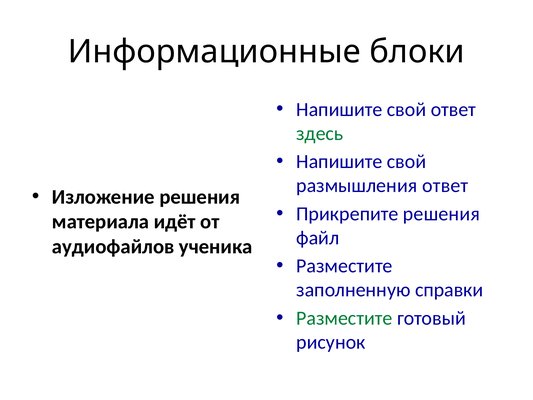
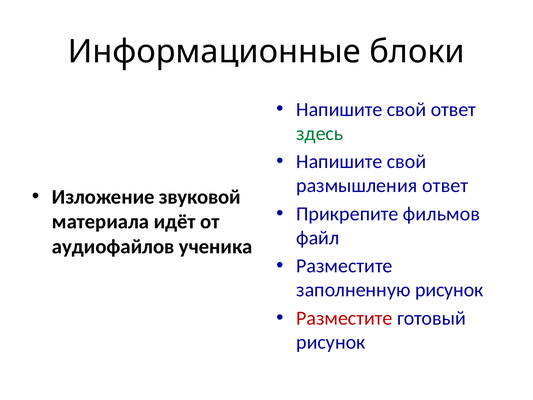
Изложение решения: решения -> звуковой
Прикрепите решения: решения -> фильмов
заполненную справки: справки -> рисунок
Разместите at (344, 318) colour: green -> red
